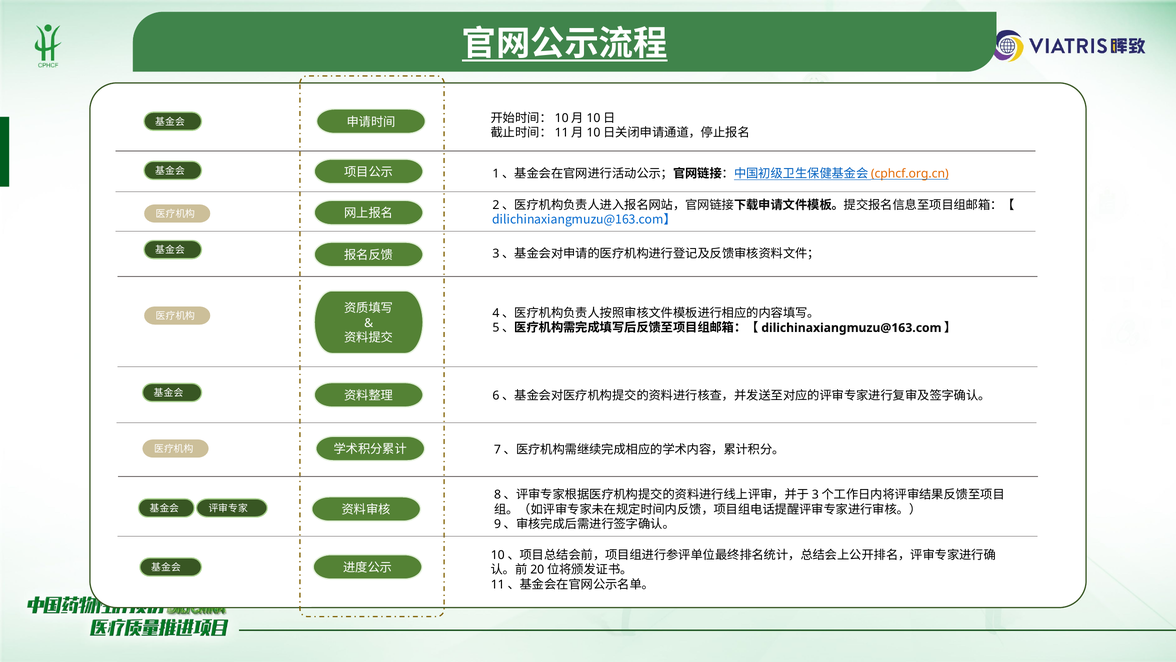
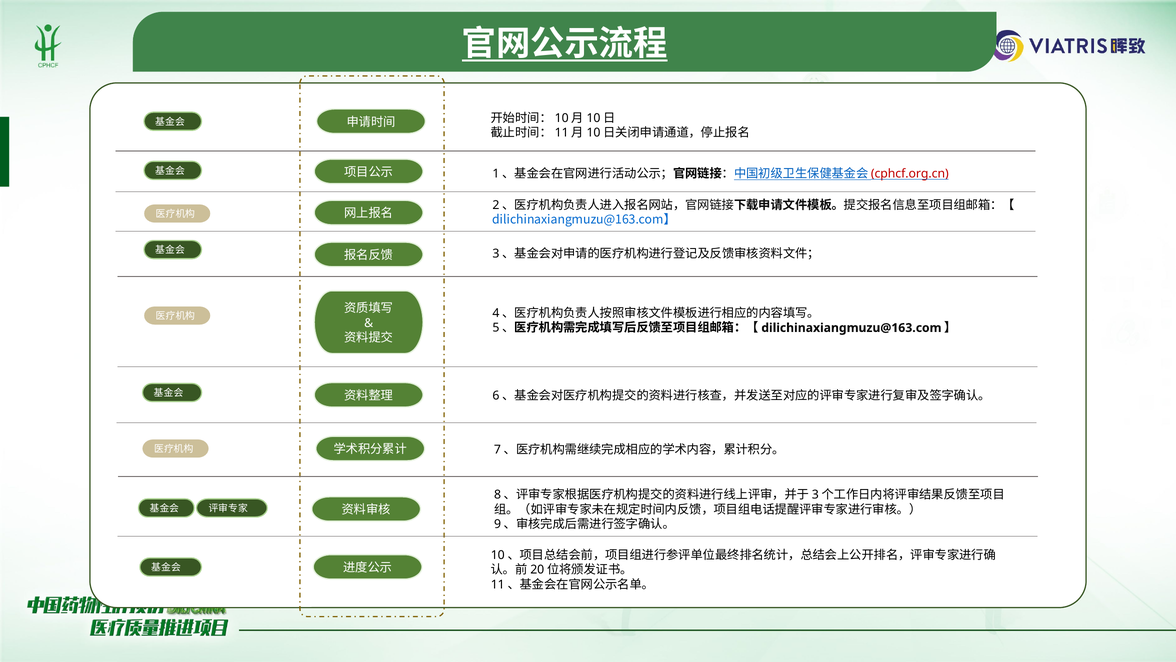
cphcf.org.cn colour: orange -> red
